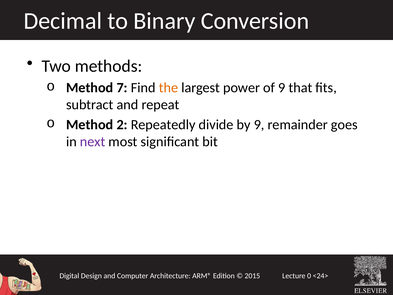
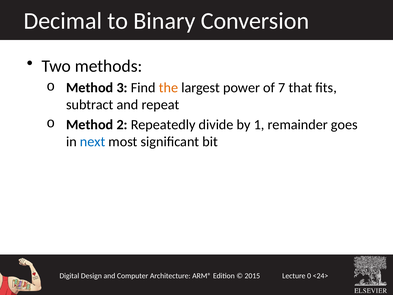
7: 7 -> 3
of 9: 9 -> 7
by 9: 9 -> 1
next colour: purple -> blue
